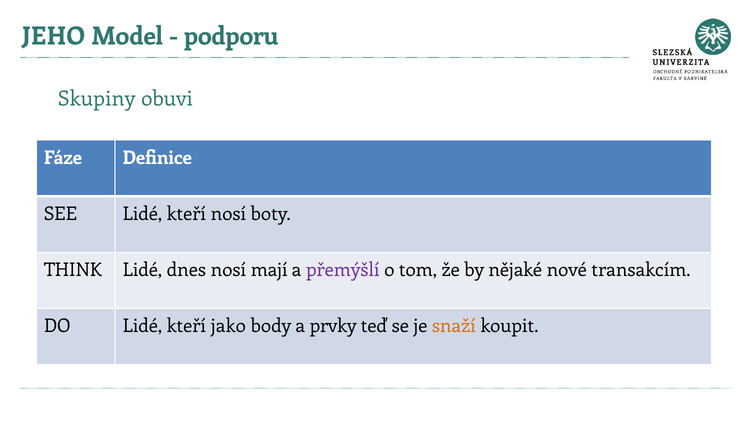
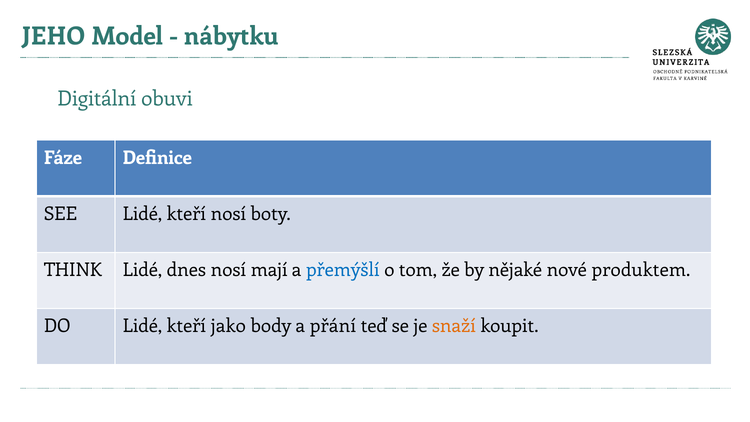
podporu: podporu -> nábytku
Skupiny: Skupiny -> Digitální
přemýšlí colour: purple -> blue
transakcím: transakcím -> produktem
prvky: prvky -> přání
